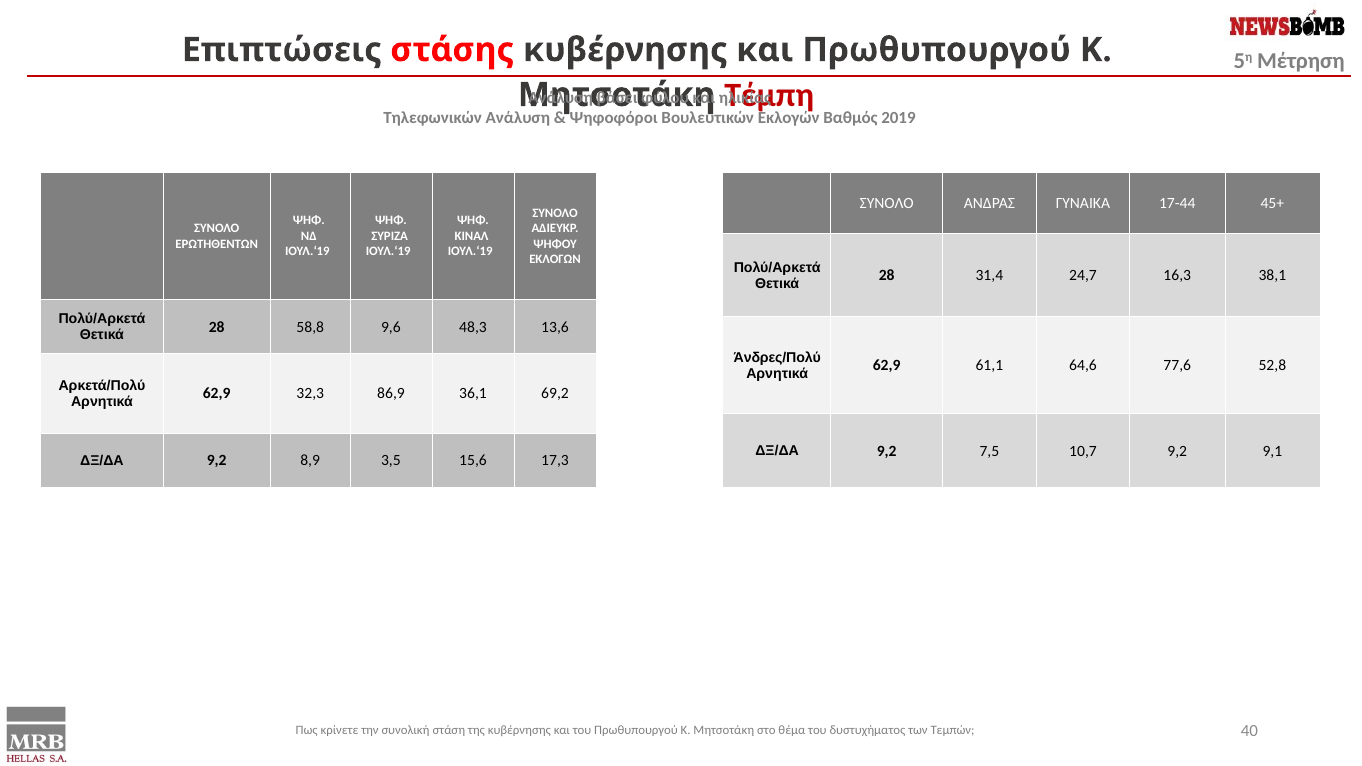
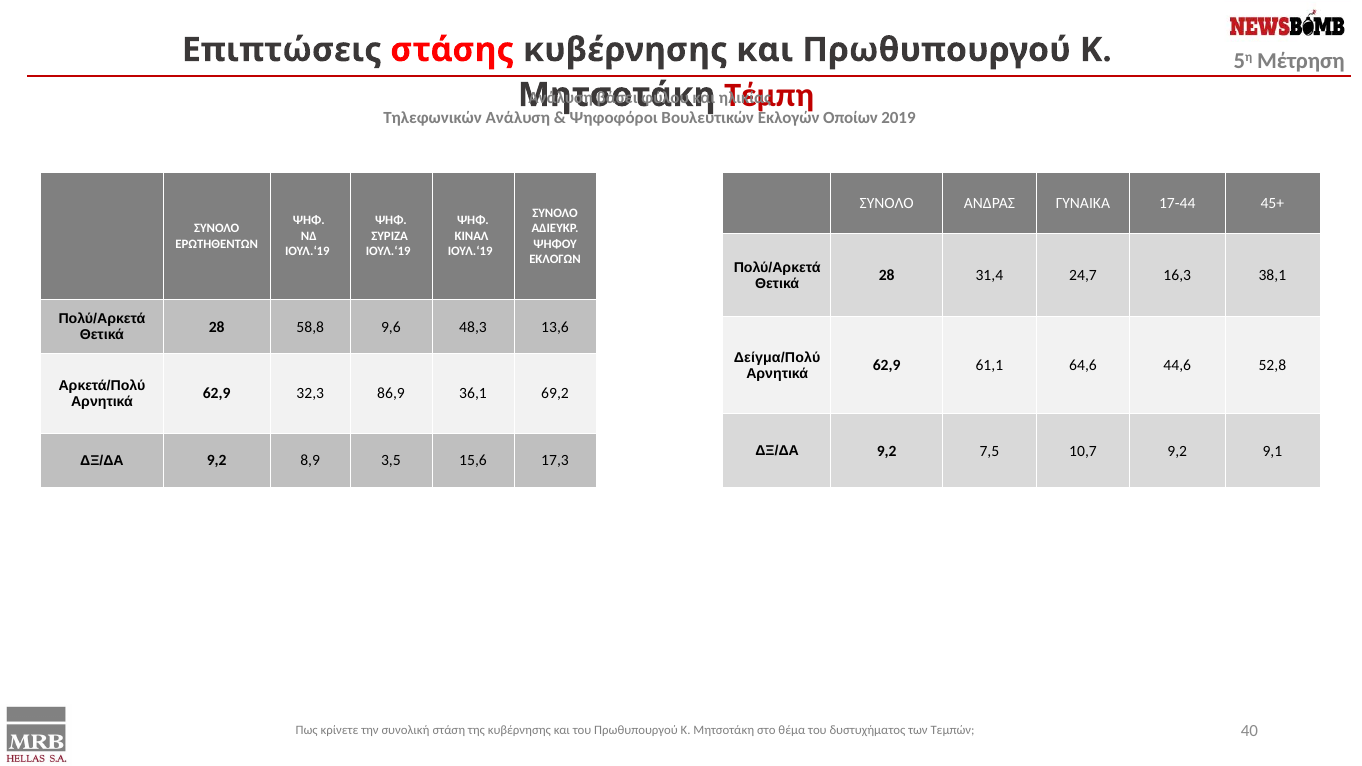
Βαθμός: Βαθμός -> Οποίων
Άνδρες/Πολύ: Άνδρες/Πολύ -> Δείγμα/Πολύ
77,6: 77,6 -> 44,6
